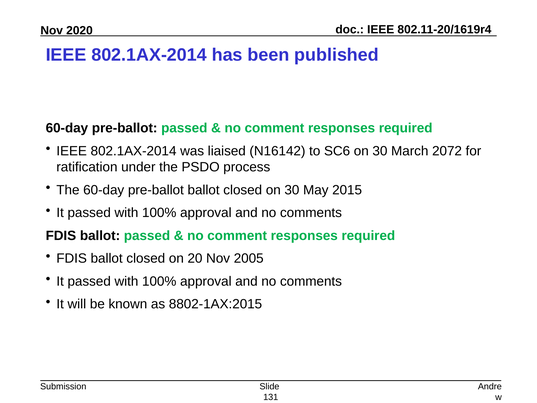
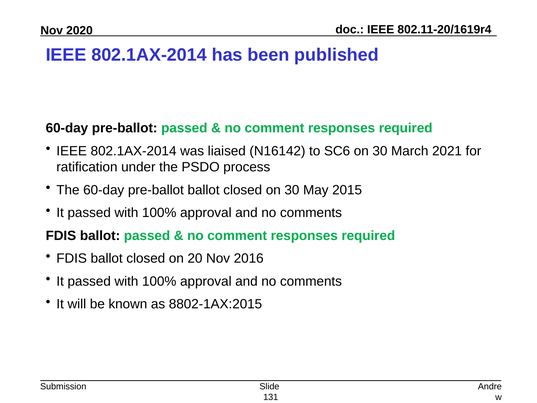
2072: 2072 -> 2021
2005: 2005 -> 2016
